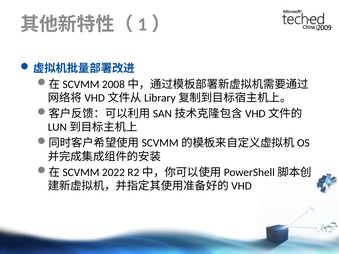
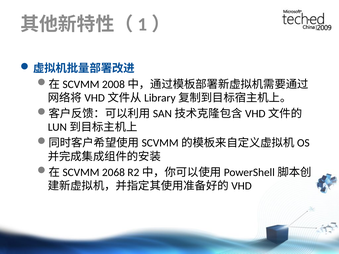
2022: 2022 -> 2068
